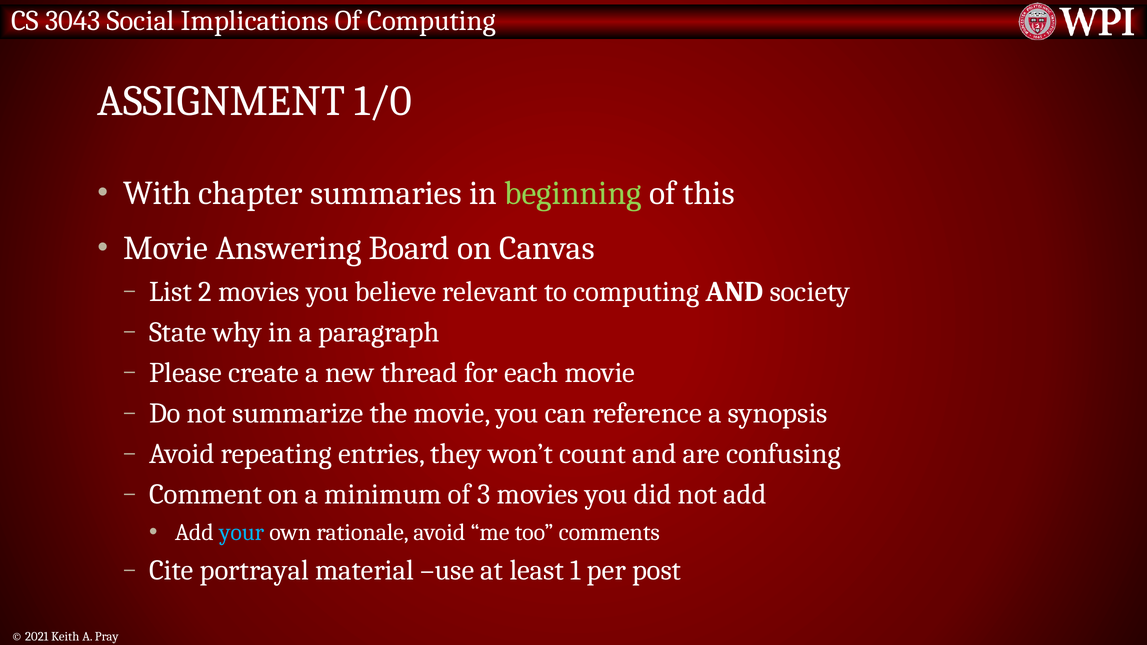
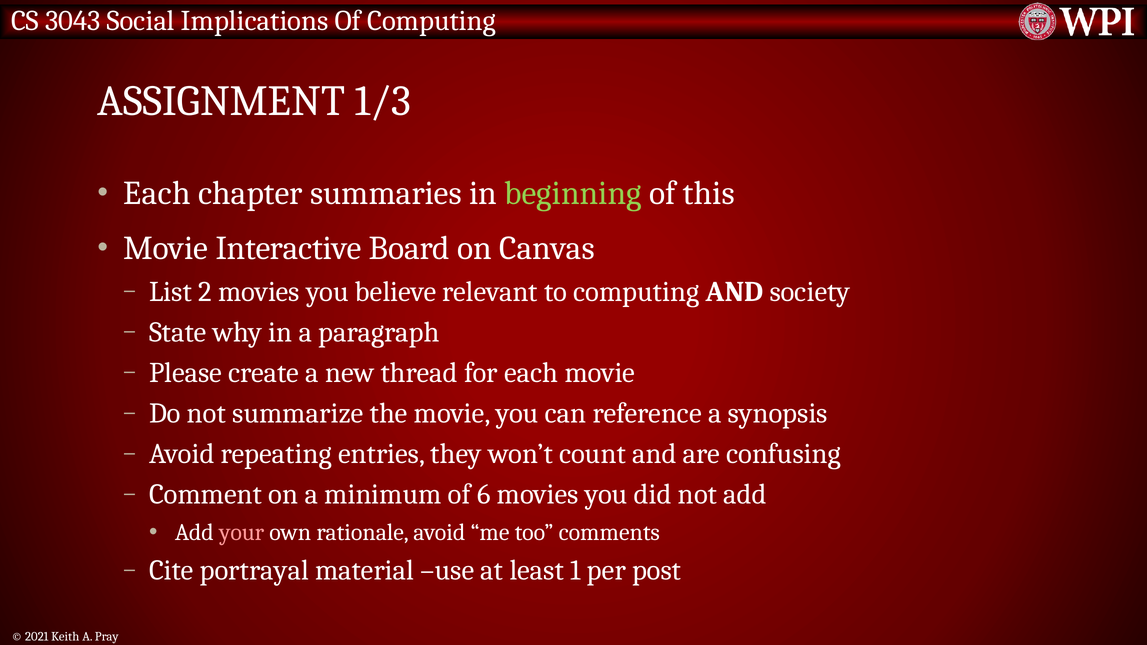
1/0: 1/0 -> 1/3
With at (157, 193): With -> Each
Answering: Answering -> Interactive
3: 3 -> 6
your colour: light blue -> pink
